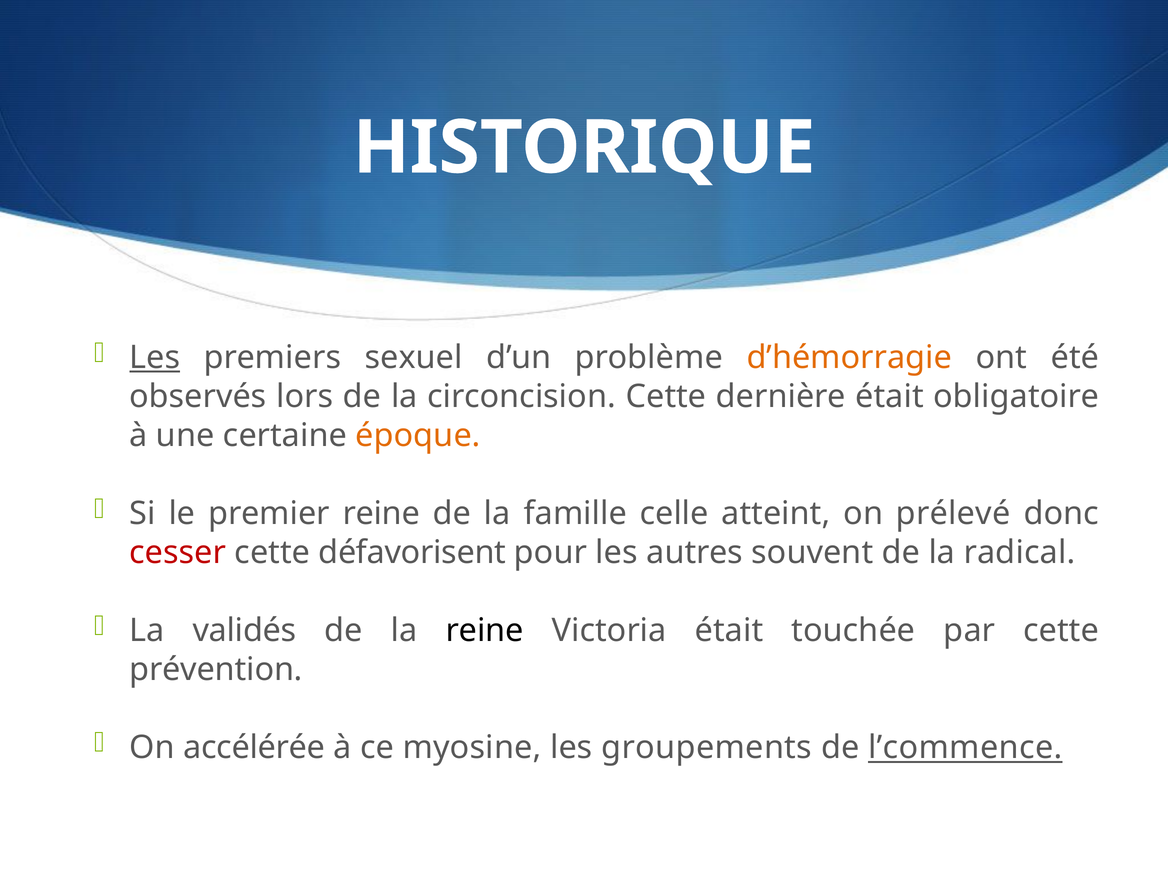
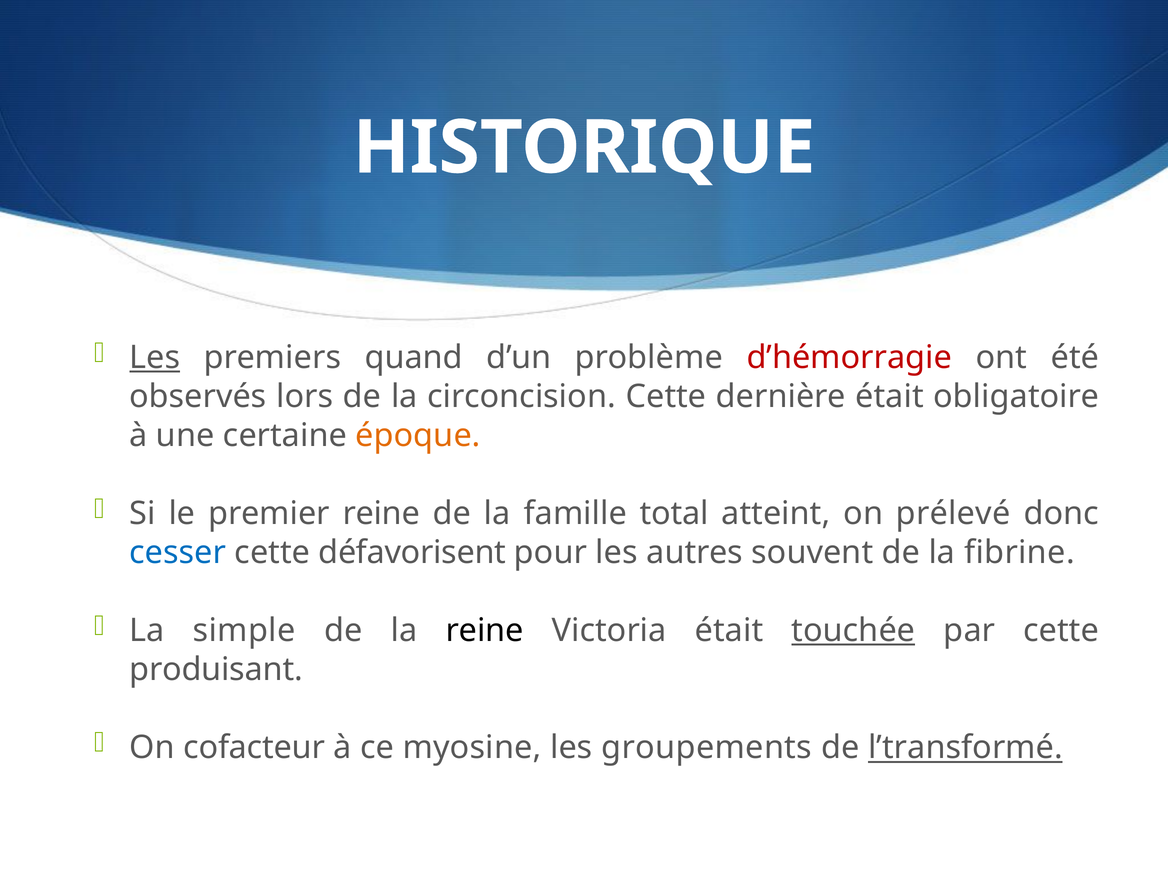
sexuel: sexuel -> quand
d’hémorragie colour: orange -> red
celle: celle -> total
cesser colour: red -> blue
radical: radical -> fibrine
validés: validés -> simple
touchée underline: none -> present
prévention: prévention -> produisant
accélérée: accélérée -> cofacteur
l’commence: l’commence -> l’transformé
